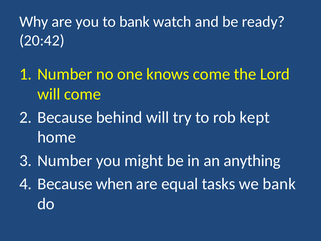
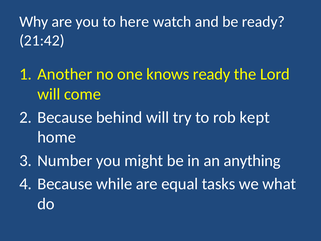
to bank: bank -> here
20:42: 20:42 -> 21:42
Number at (65, 74): Number -> Another
knows come: come -> ready
when: when -> while
we bank: bank -> what
